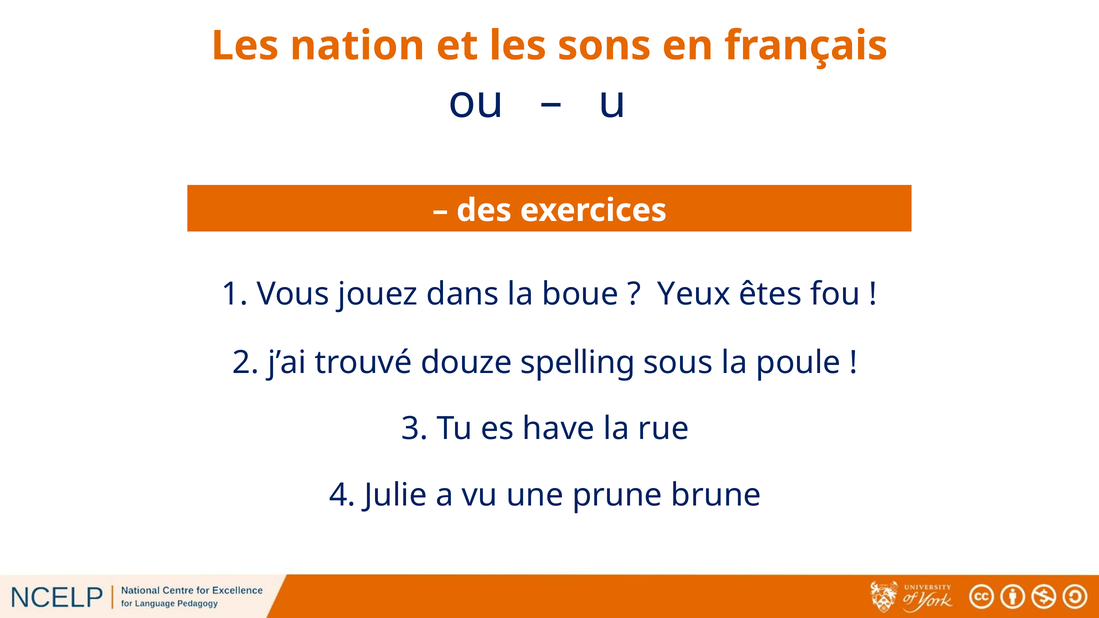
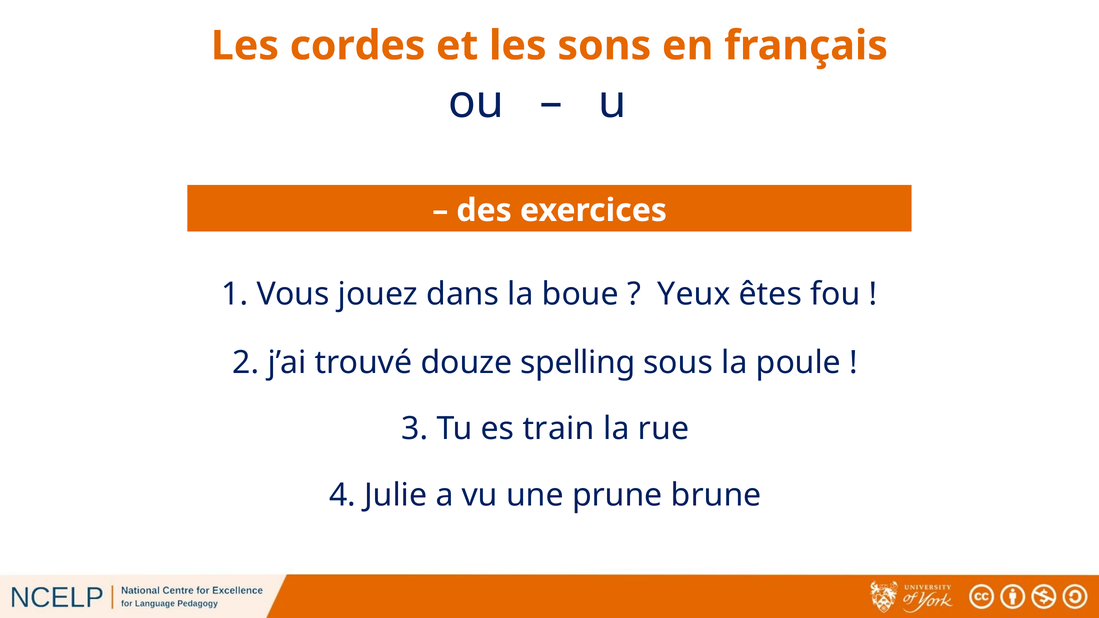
nation: nation -> cordes
have: have -> train
